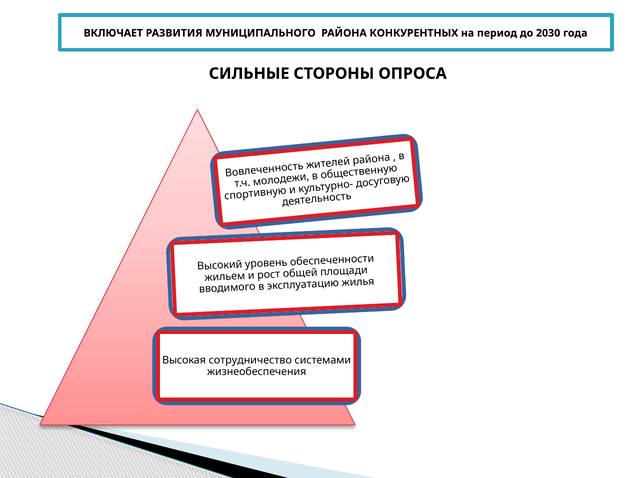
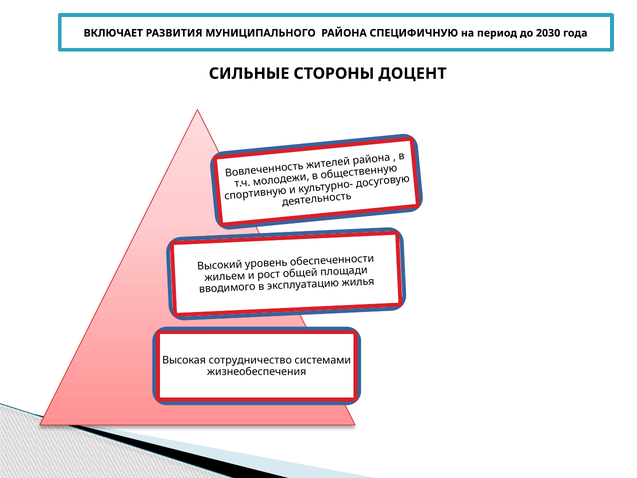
КОНКУРЕНТНЫХ: КОНКУРЕНТНЫХ -> СПЕЦИФИЧНУЮ
ОПРОСА: ОПРОСА -> ДОЦЕНТ
